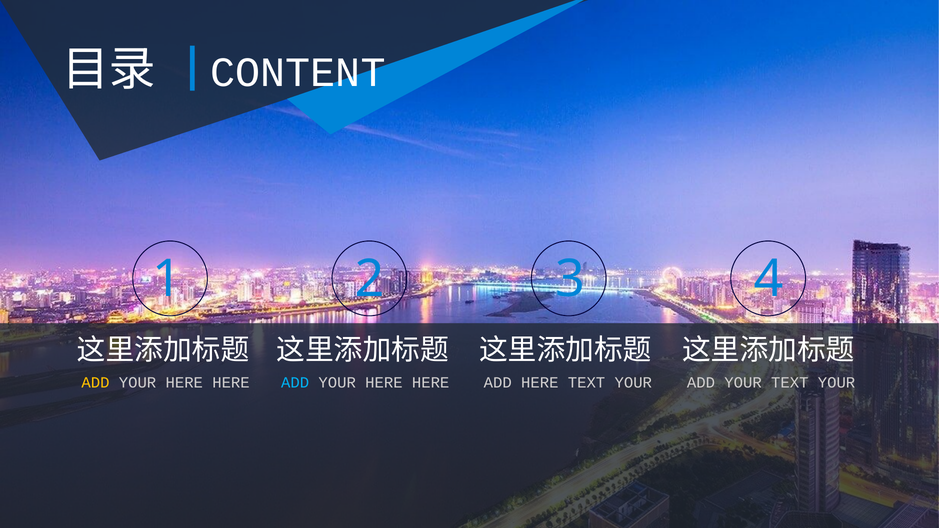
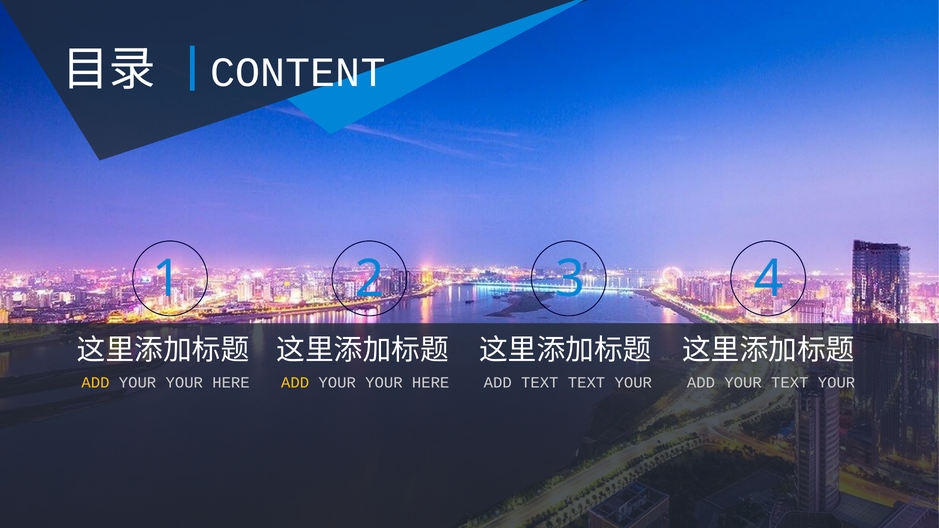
HERE at (184, 382): HERE -> YOUR
ADD at (295, 382) colour: light blue -> yellow
HERE at (384, 382): HERE -> YOUR
ADD HERE: HERE -> TEXT
